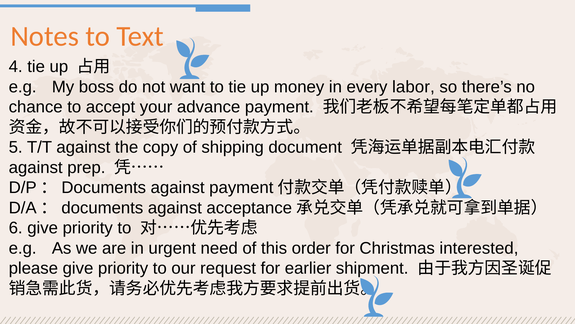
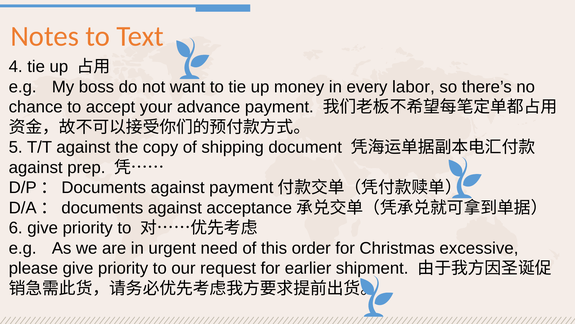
interested: interested -> excessive
